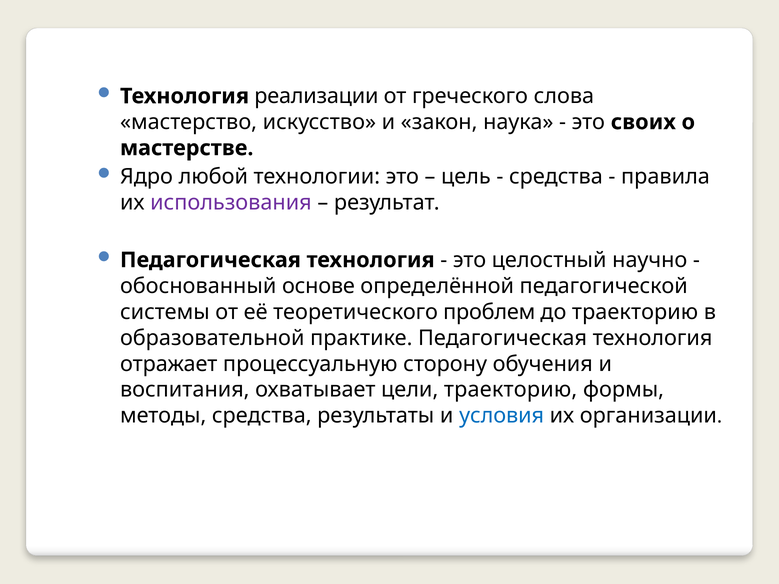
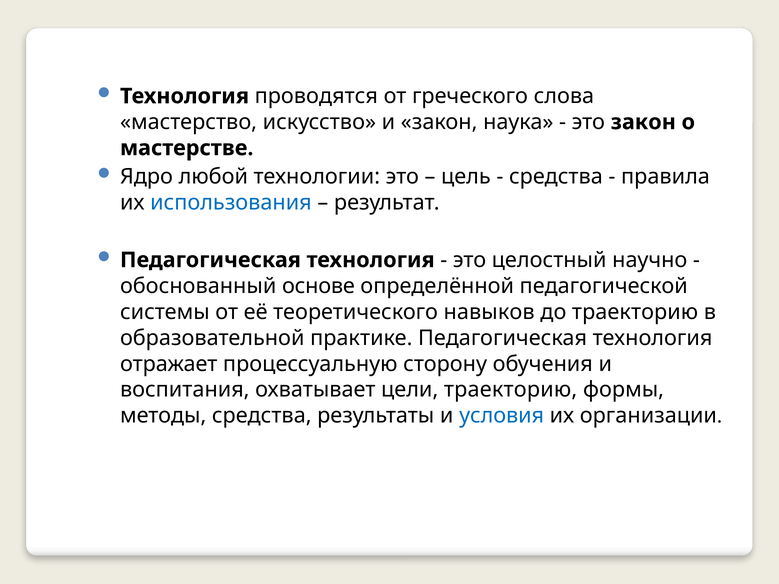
реализации: реализации -> проводятся
это своих: своих -> закон
использования colour: purple -> blue
проблем: проблем -> навыков
